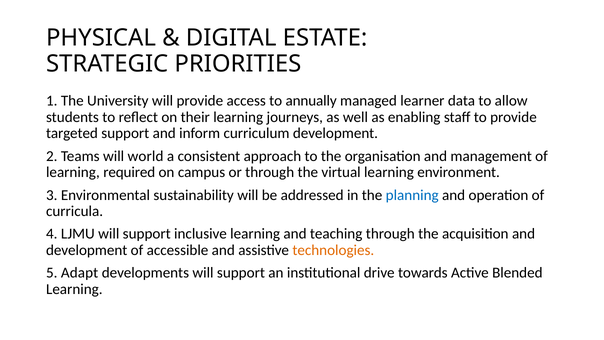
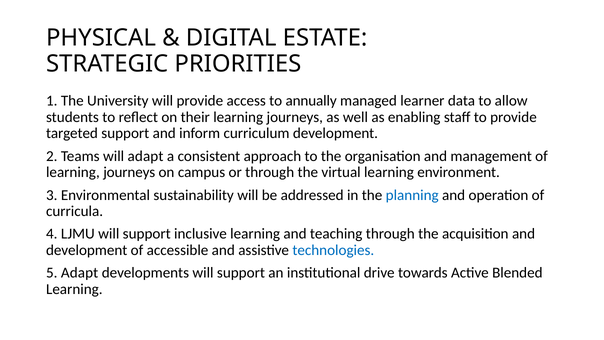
will world: world -> adapt
required at (129, 172): required -> journeys
technologies colour: orange -> blue
